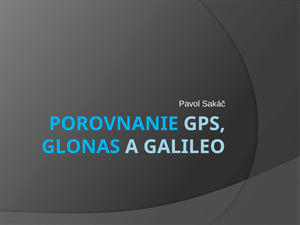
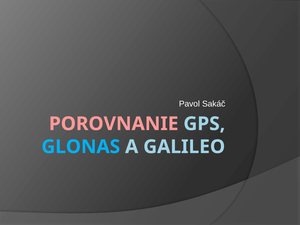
POROVNANIE colour: light blue -> pink
